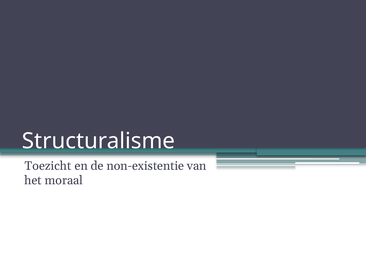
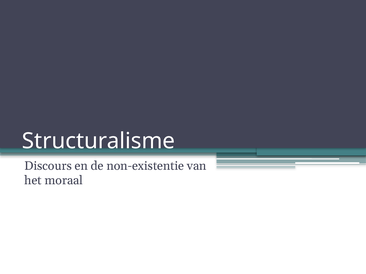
Toezicht: Toezicht -> Discours
